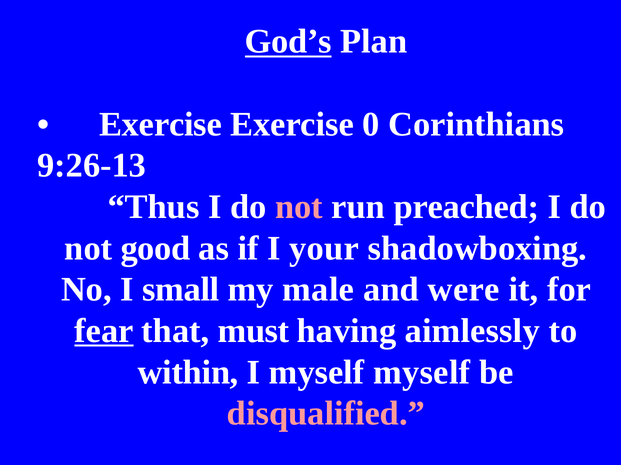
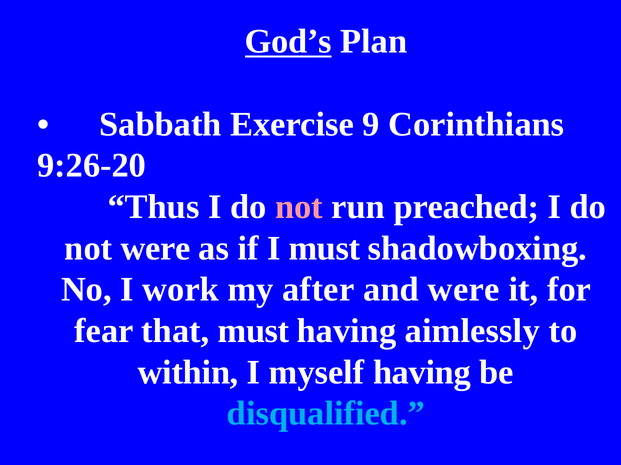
Exercise at (161, 124): Exercise -> Sabbath
0: 0 -> 9
9:26-13: 9:26-13 -> 9:26-20
not good: good -> were
I your: your -> must
small: small -> work
male: male -> after
fear underline: present -> none
myself myself: myself -> having
disqualified colour: pink -> light blue
